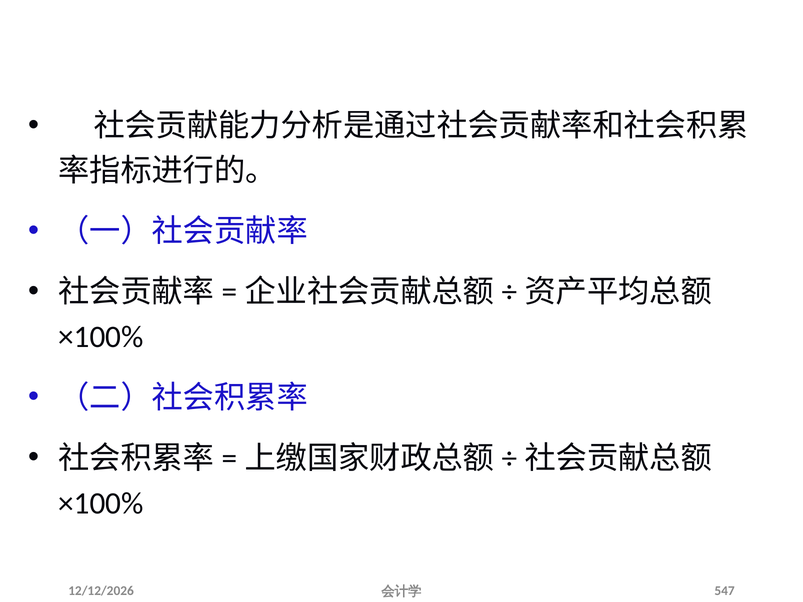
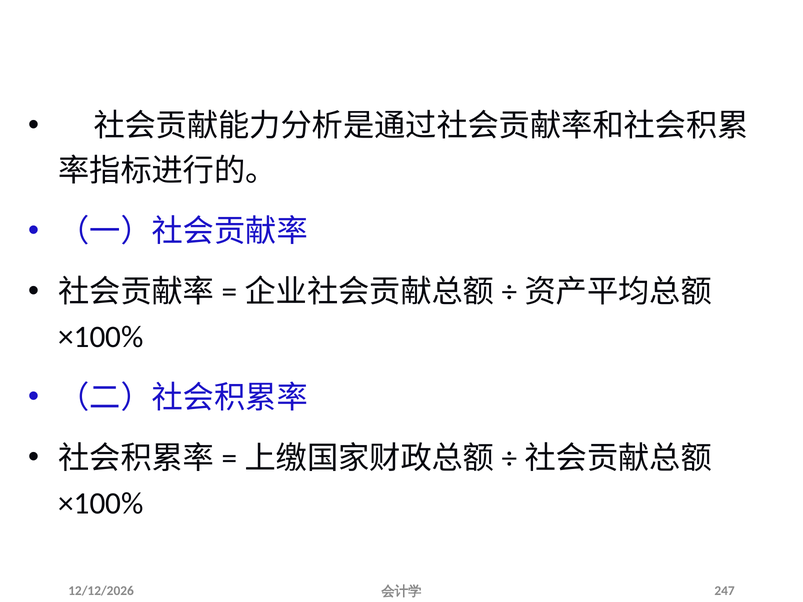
547: 547 -> 247
